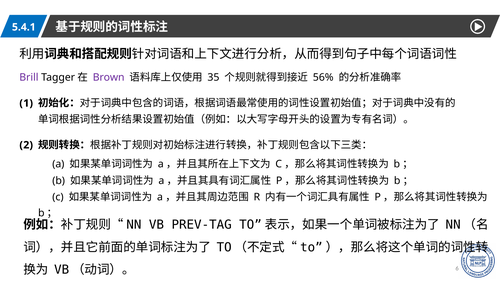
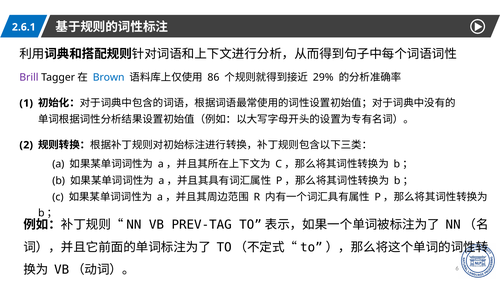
5.4.1: 5.4.1 -> 2.6.1
Brown colour: purple -> blue
35: 35 -> 86
56%: 56% -> 29%
